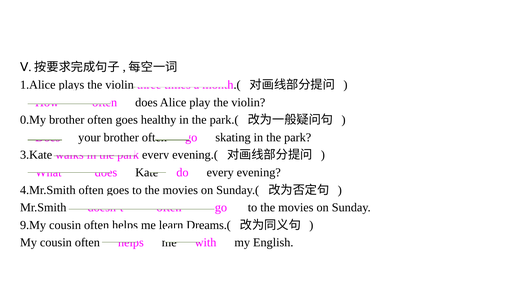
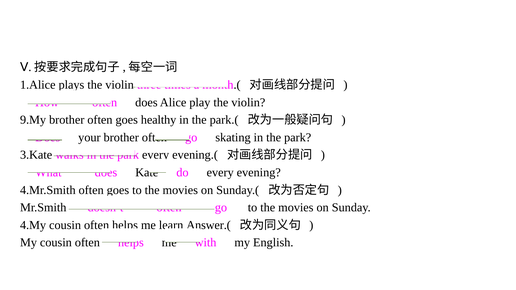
0.My: 0.My -> 9.My
9.My: 9.My -> 4.My
Dreams.(: Dreams.( -> Answer.(
